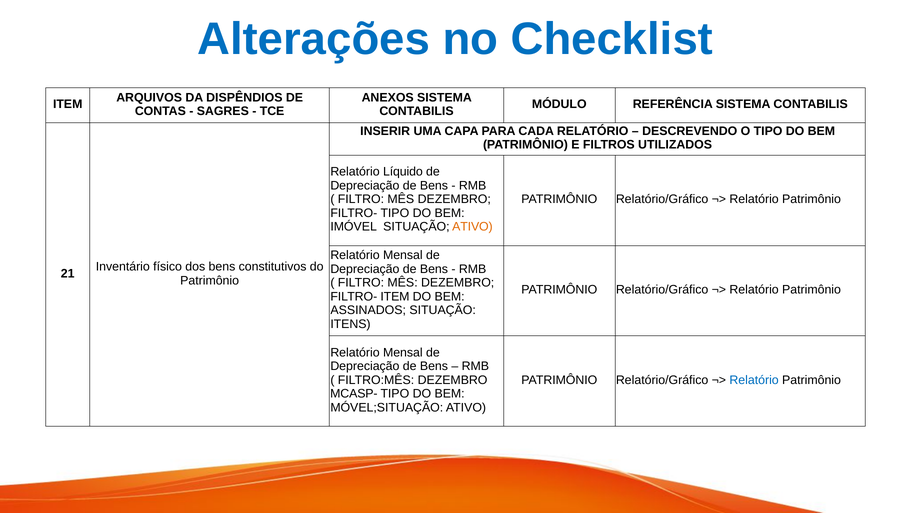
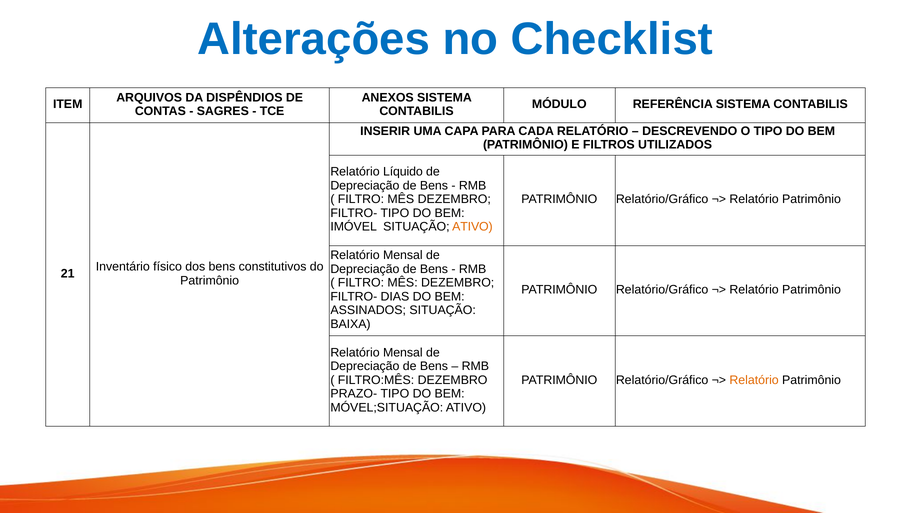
FILTRO- ITEM: ITEM -> DIAS
ITENS: ITENS -> BAIXA
Relatório at (754, 380) colour: blue -> orange
MCASP-: MCASP- -> PRAZO-
